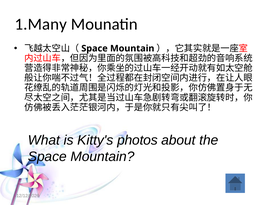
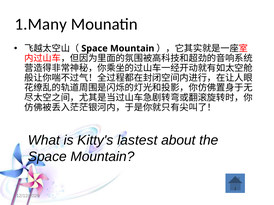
photos: photos -> lastest
